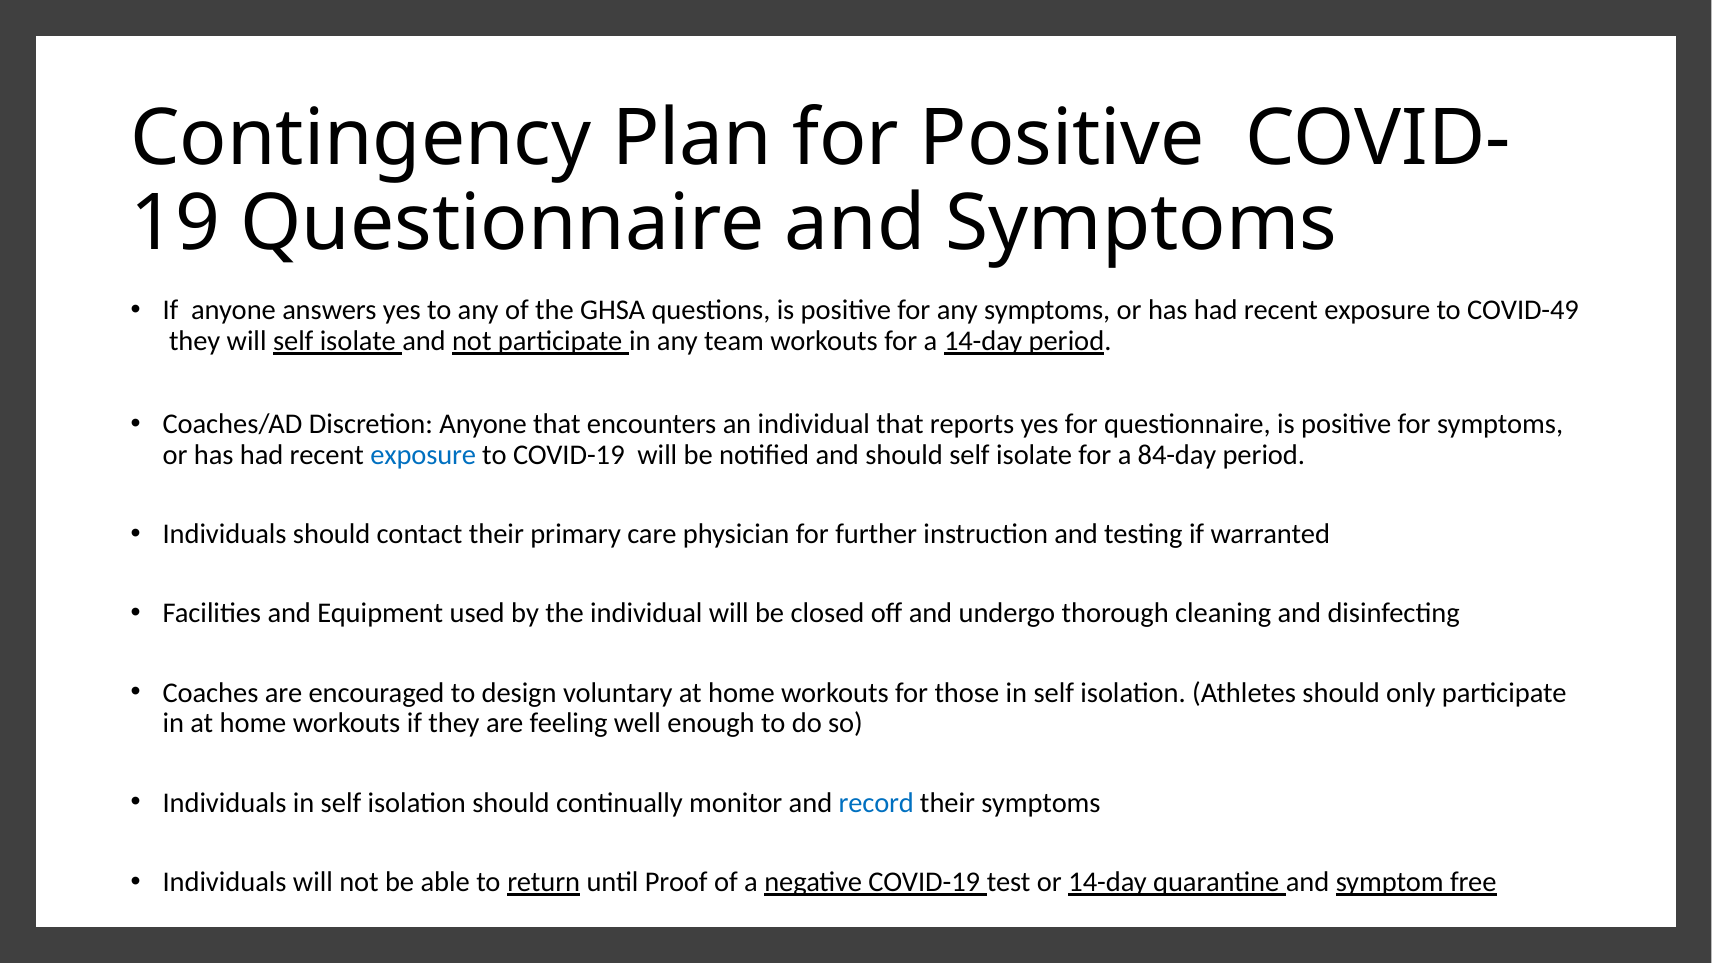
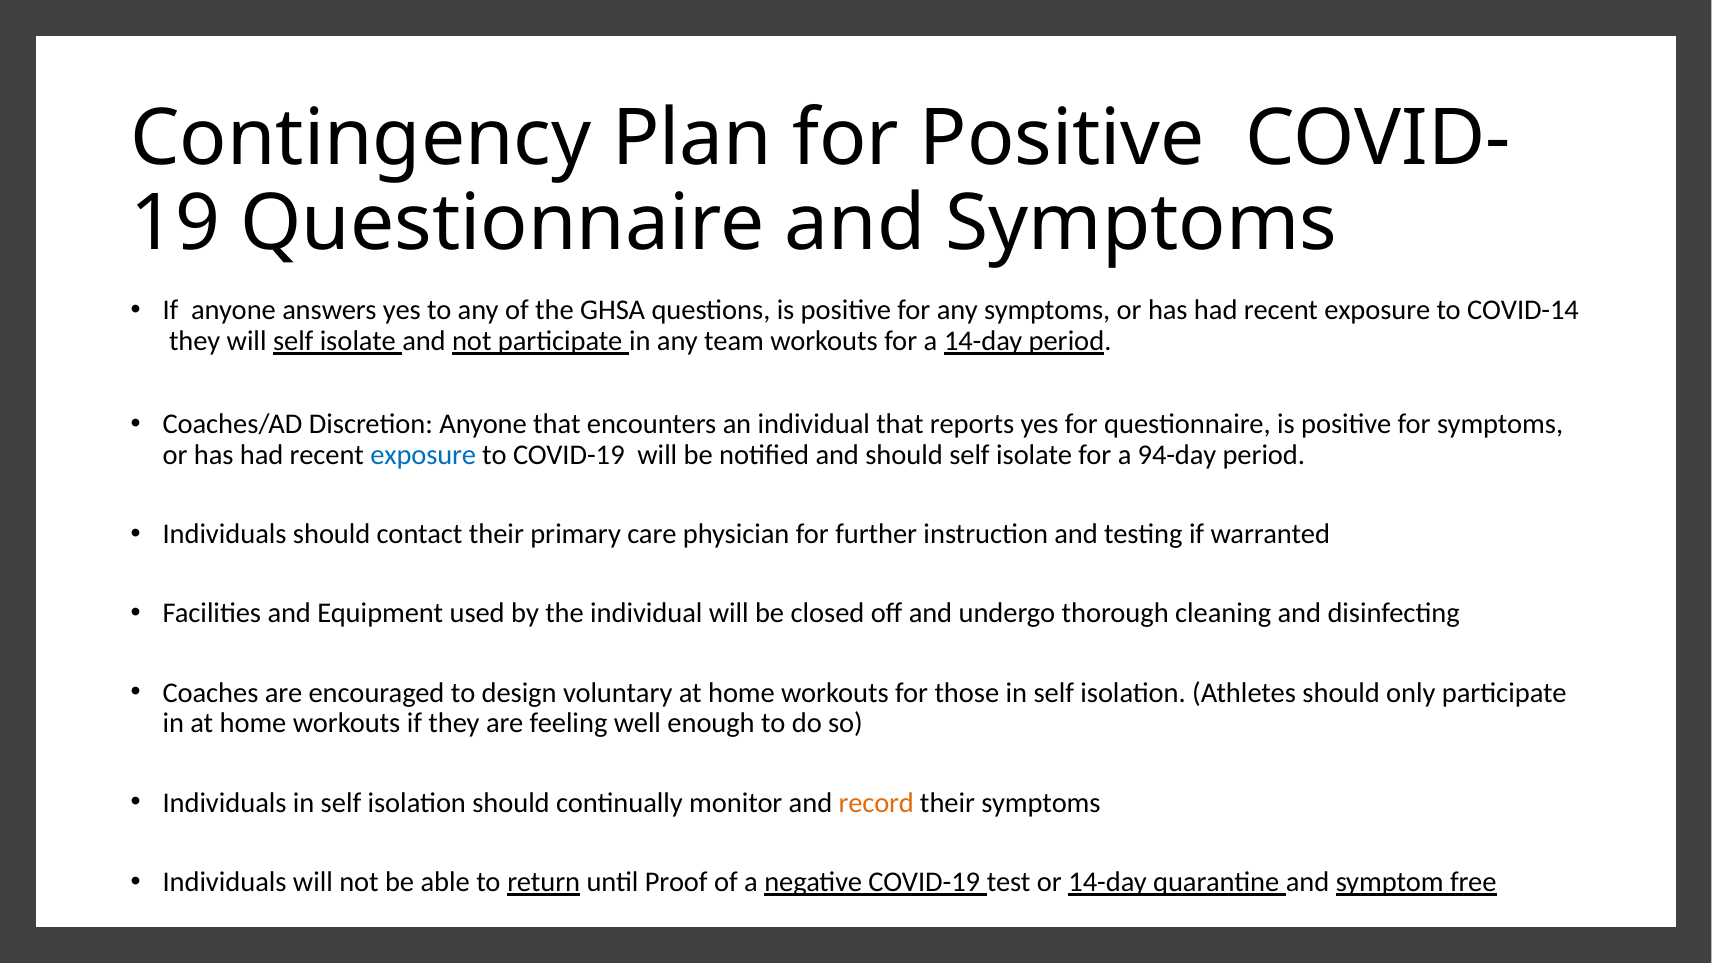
COVID-49: COVID-49 -> COVID-14
84-day: 84-day -> 94-day
record colour: blue -> orange
